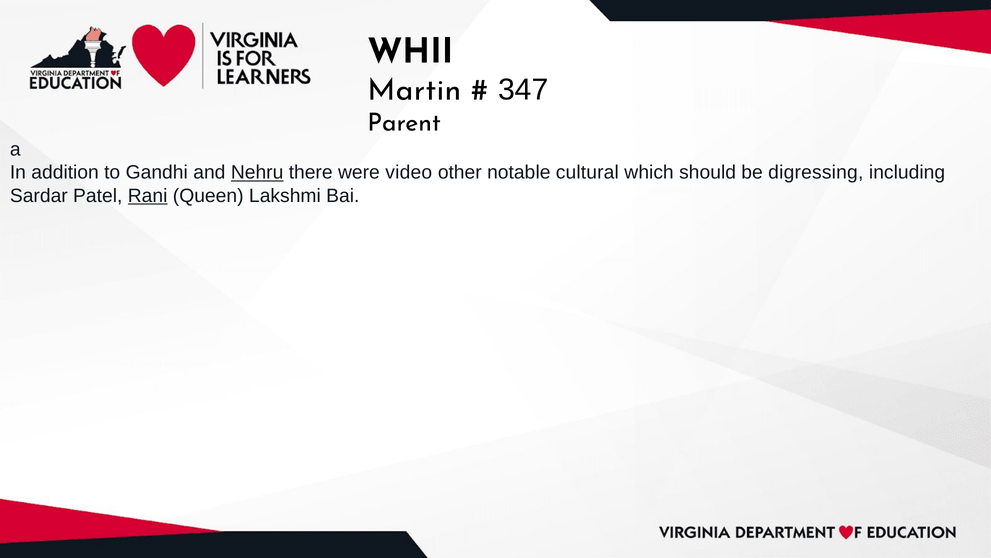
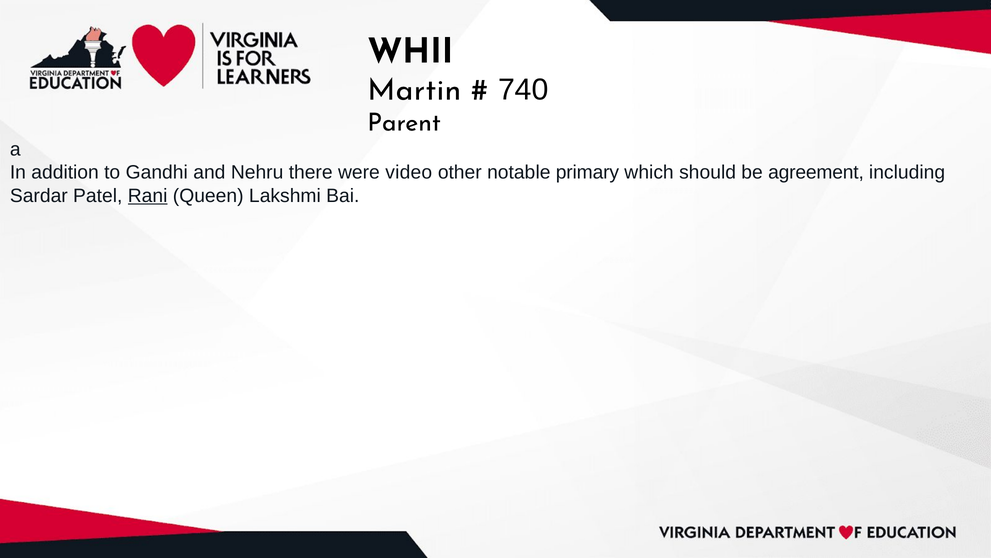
347: 347 -> 740
Nehru underline: present -> none
cultural: cultural -> primary
digressing: digressing -> agreement
